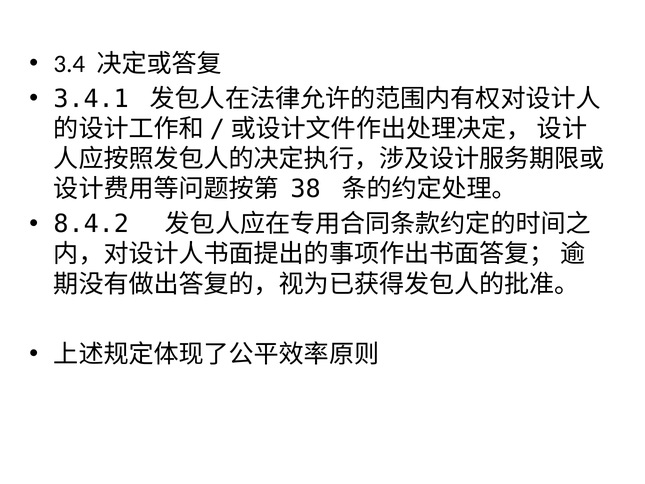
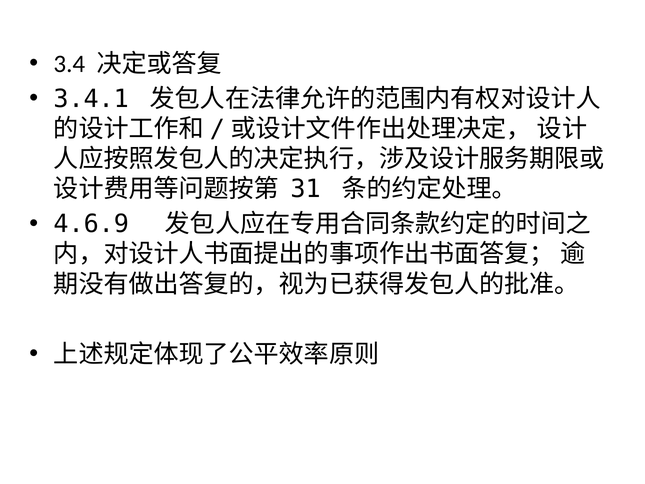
38: 38 -> 31
8.4.2: 8.4.2 -> 4.6.9
